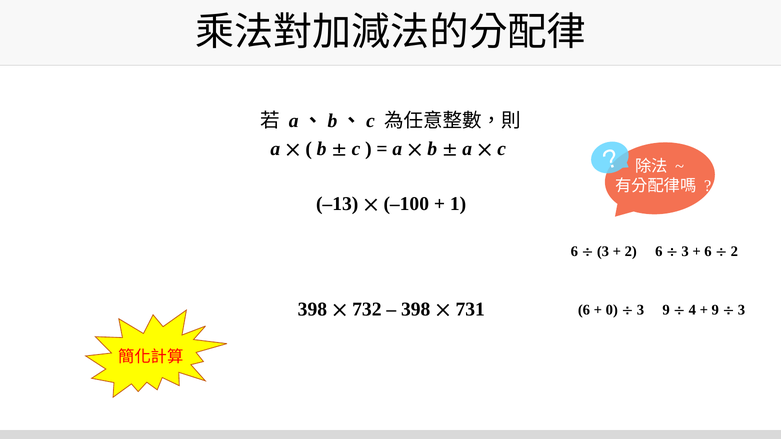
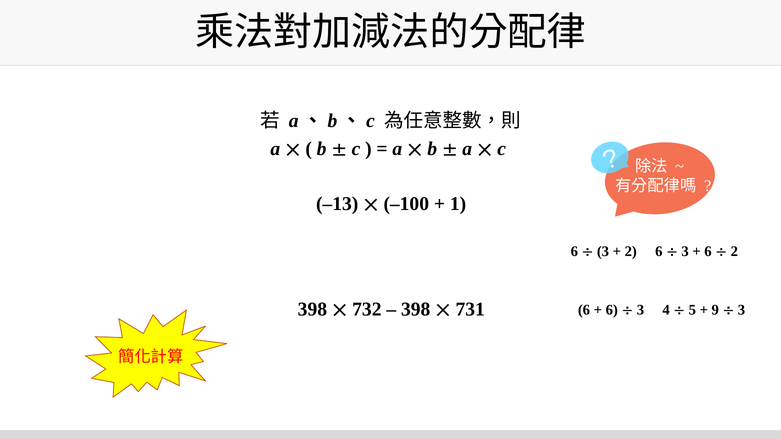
0 at (612, 310): 0 -> 6
3 9: 9 -> 4
4: 4 -> 5
